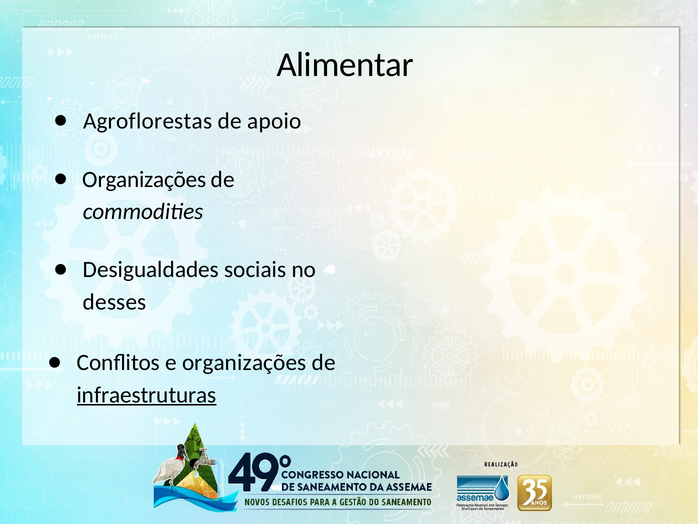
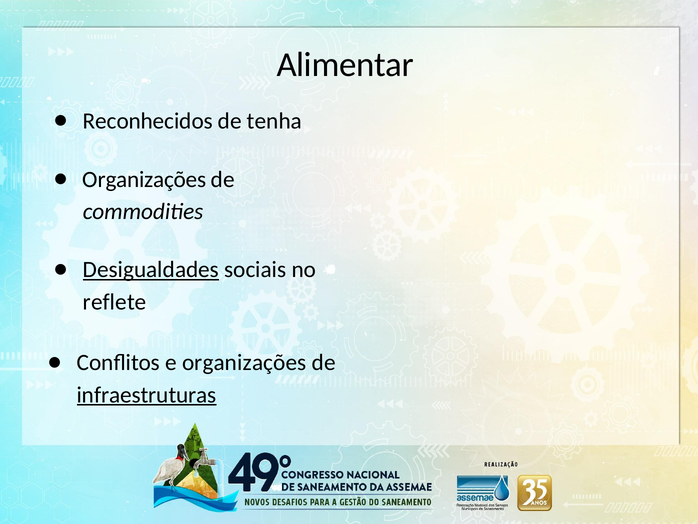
Agroflorestas: Agroflorestas -> Reconhecidos
apoio: apoio -> tenha
Desigualdades underline: none -> present
desses: desses -> reflete
